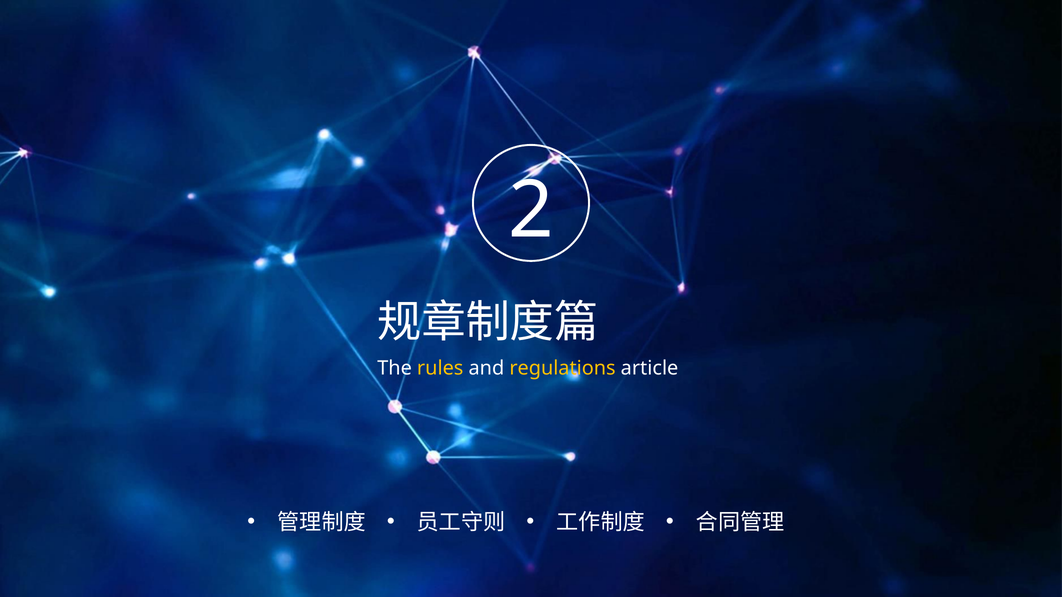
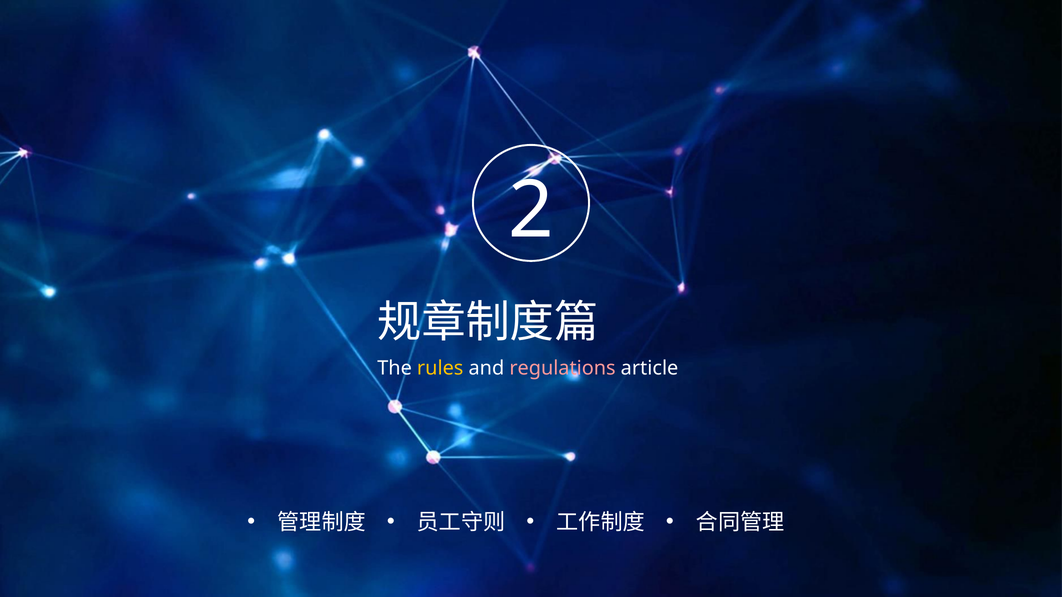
regulations colour: yellow -> pink
